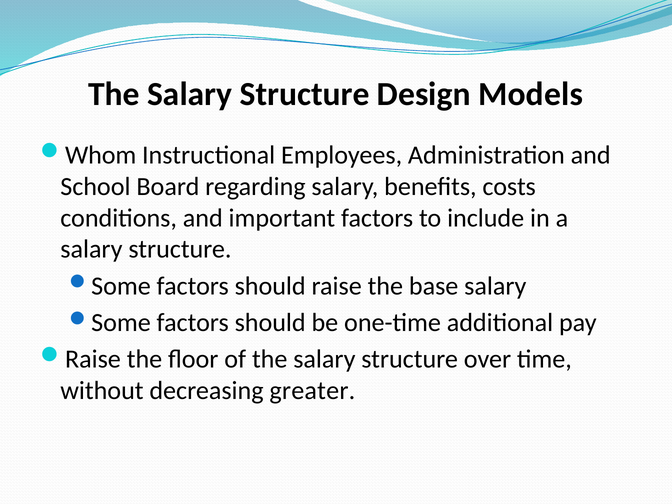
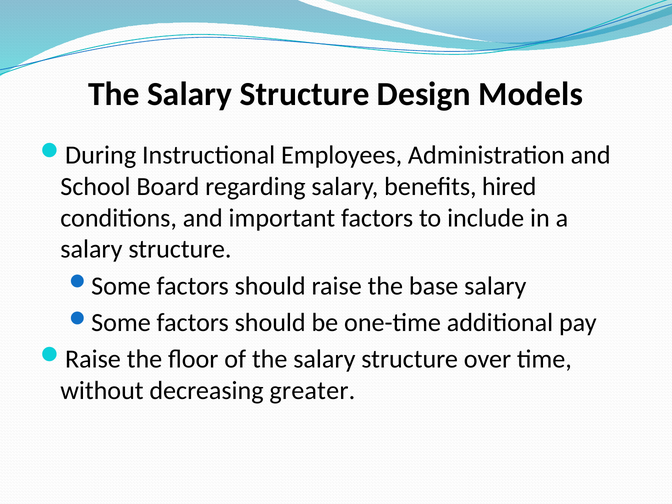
Whom: Whom -> During
costs: costs -> hired
